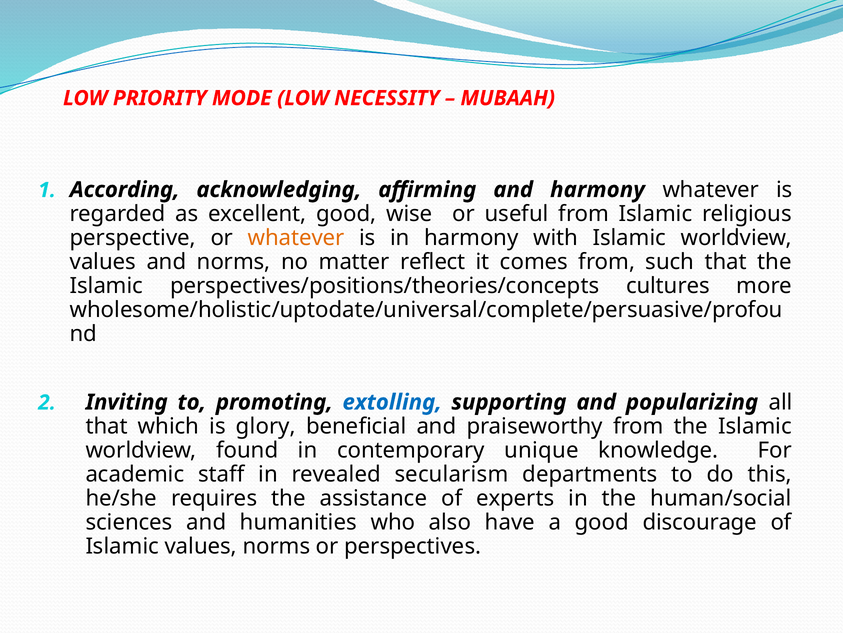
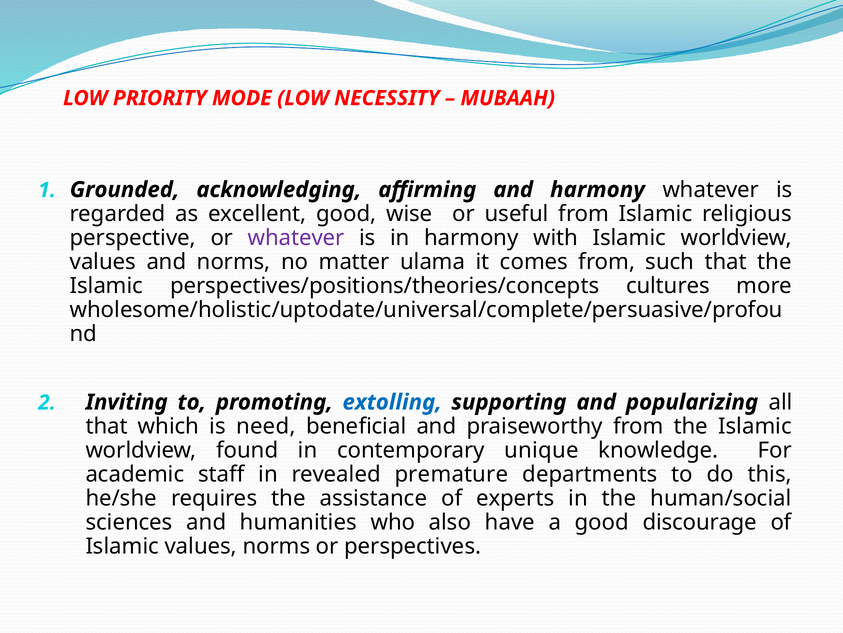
According: According -> Grounded
whatever at (296, 238) colour: orange -> purple
reflect: reflect -> ulama
glory: glory -> need
secularism: secularism -> premature
